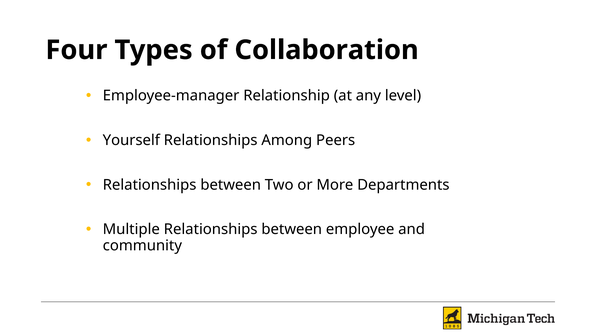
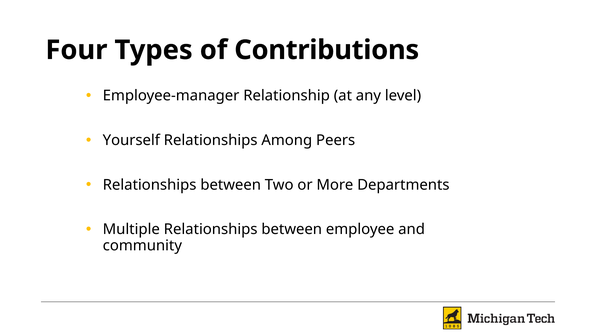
Collaboration: Collaboration -> Contributions
